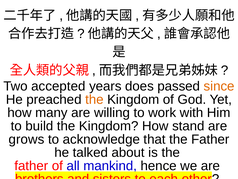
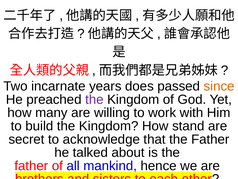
accepted: accepted -> incarnate
the at (94, 99) colour: orange -> purple
grows: grows -> secret
